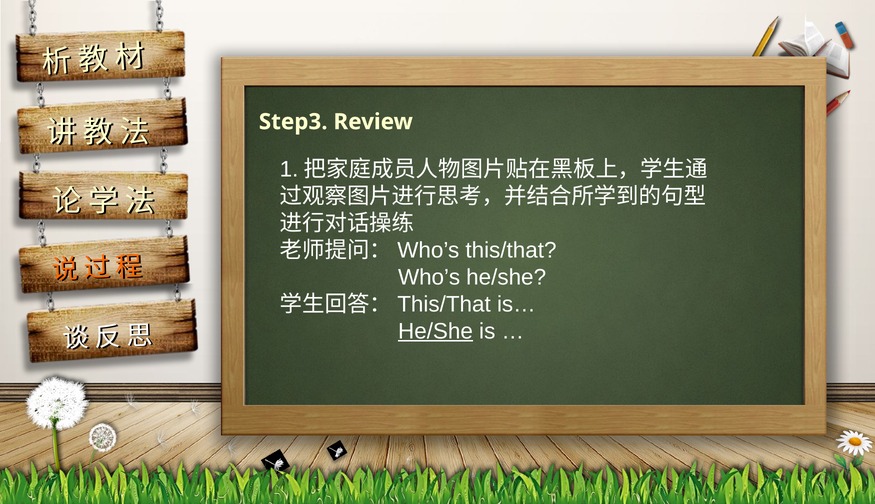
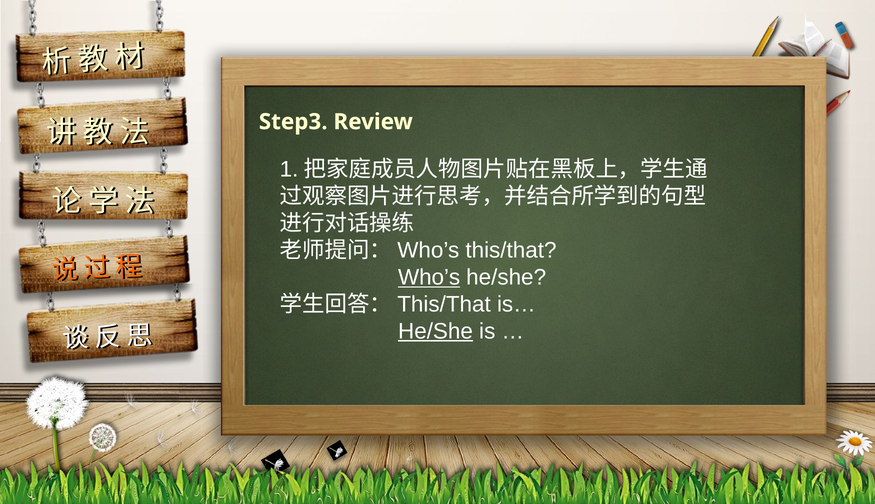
Who’s underline: none -> present
